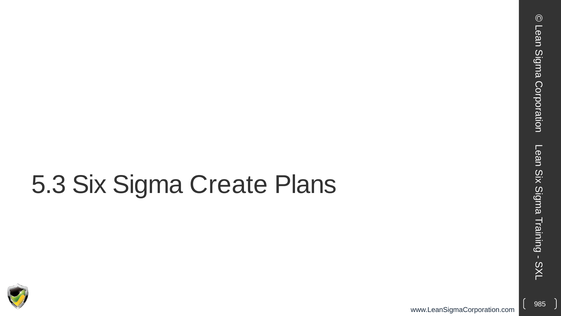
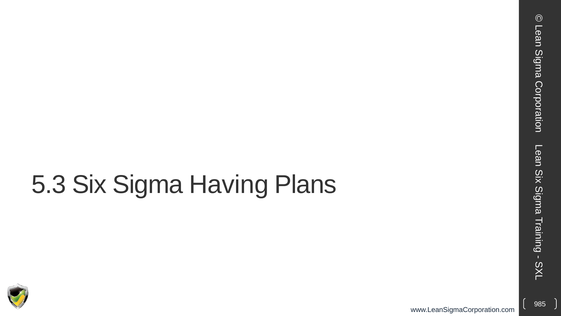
Create: Create -> Having
